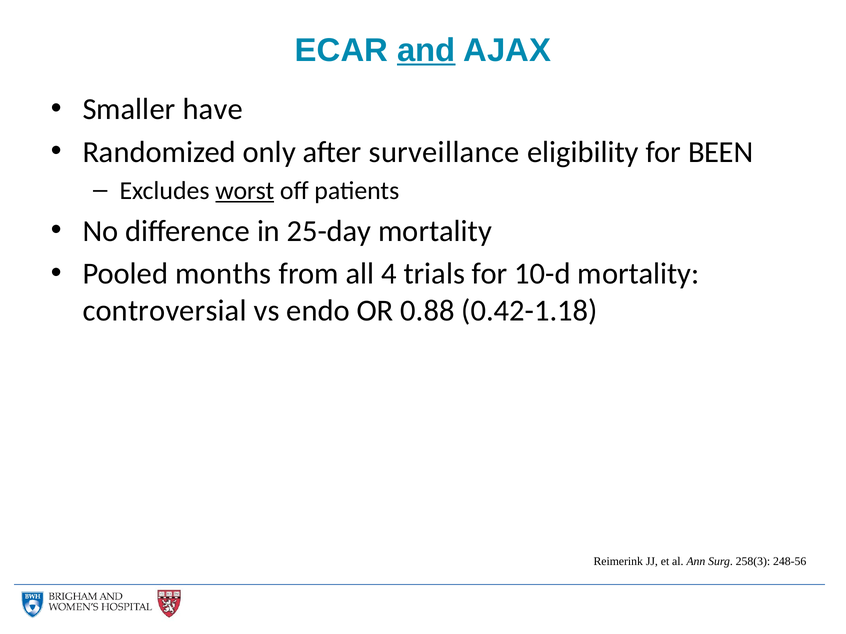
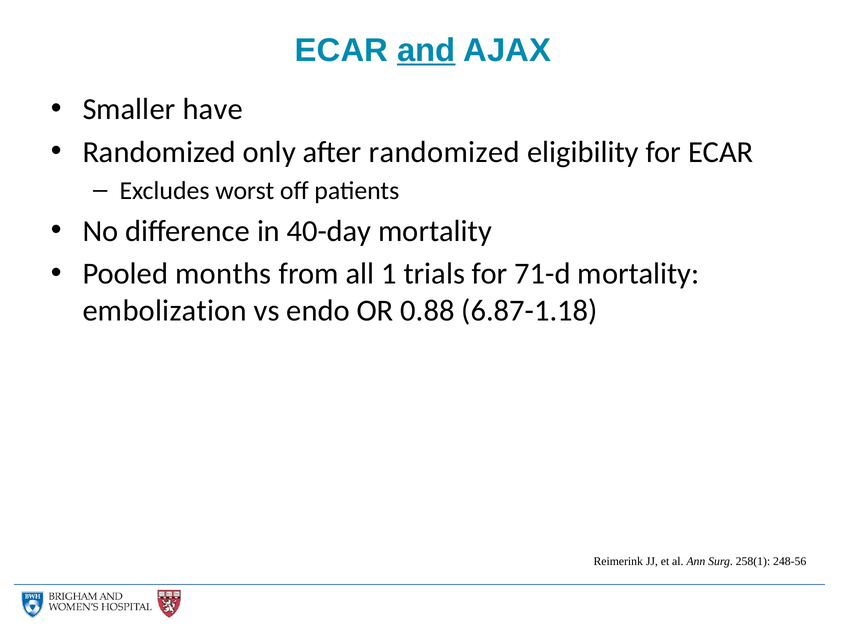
after surveillance: surveillance -> randomized
for BEEN: BEEN -> ECAR
worst underline: present -> none
25-day: 25-day -> 40-day
4: 4 -> 1
10-d: 10-d -> 71-d
controversial: controversial -> embolization
0.42-1.18: 0.42-1.18 -> 6.87-1.18
258(3: 258(3 -> 258(1
